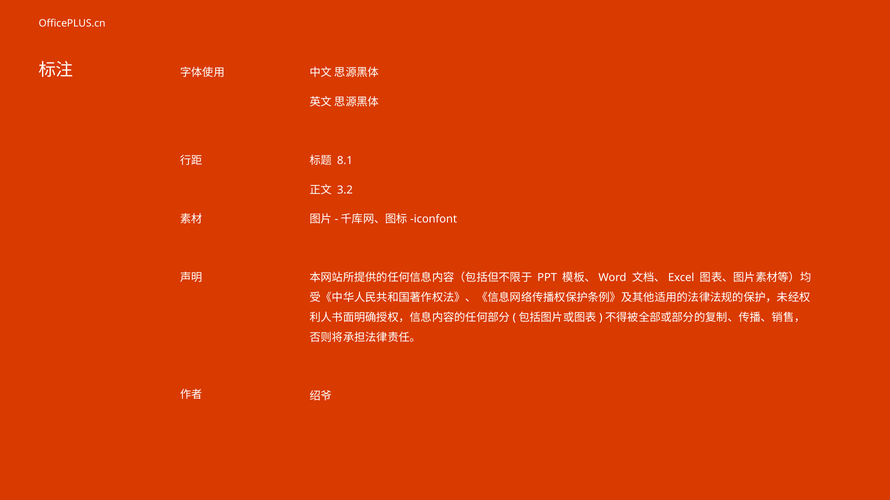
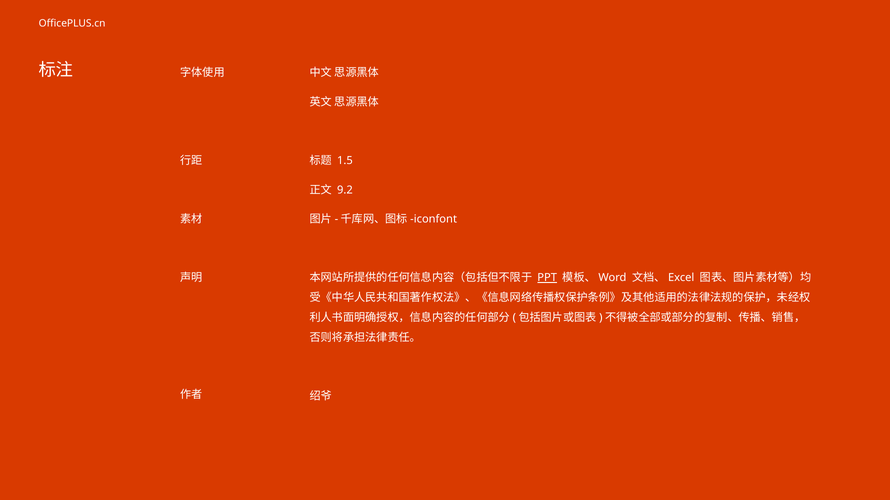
8.1: 8.1 -> 1.5
3.2: 3.2 -> 9.2
PPT underline: none -> present
